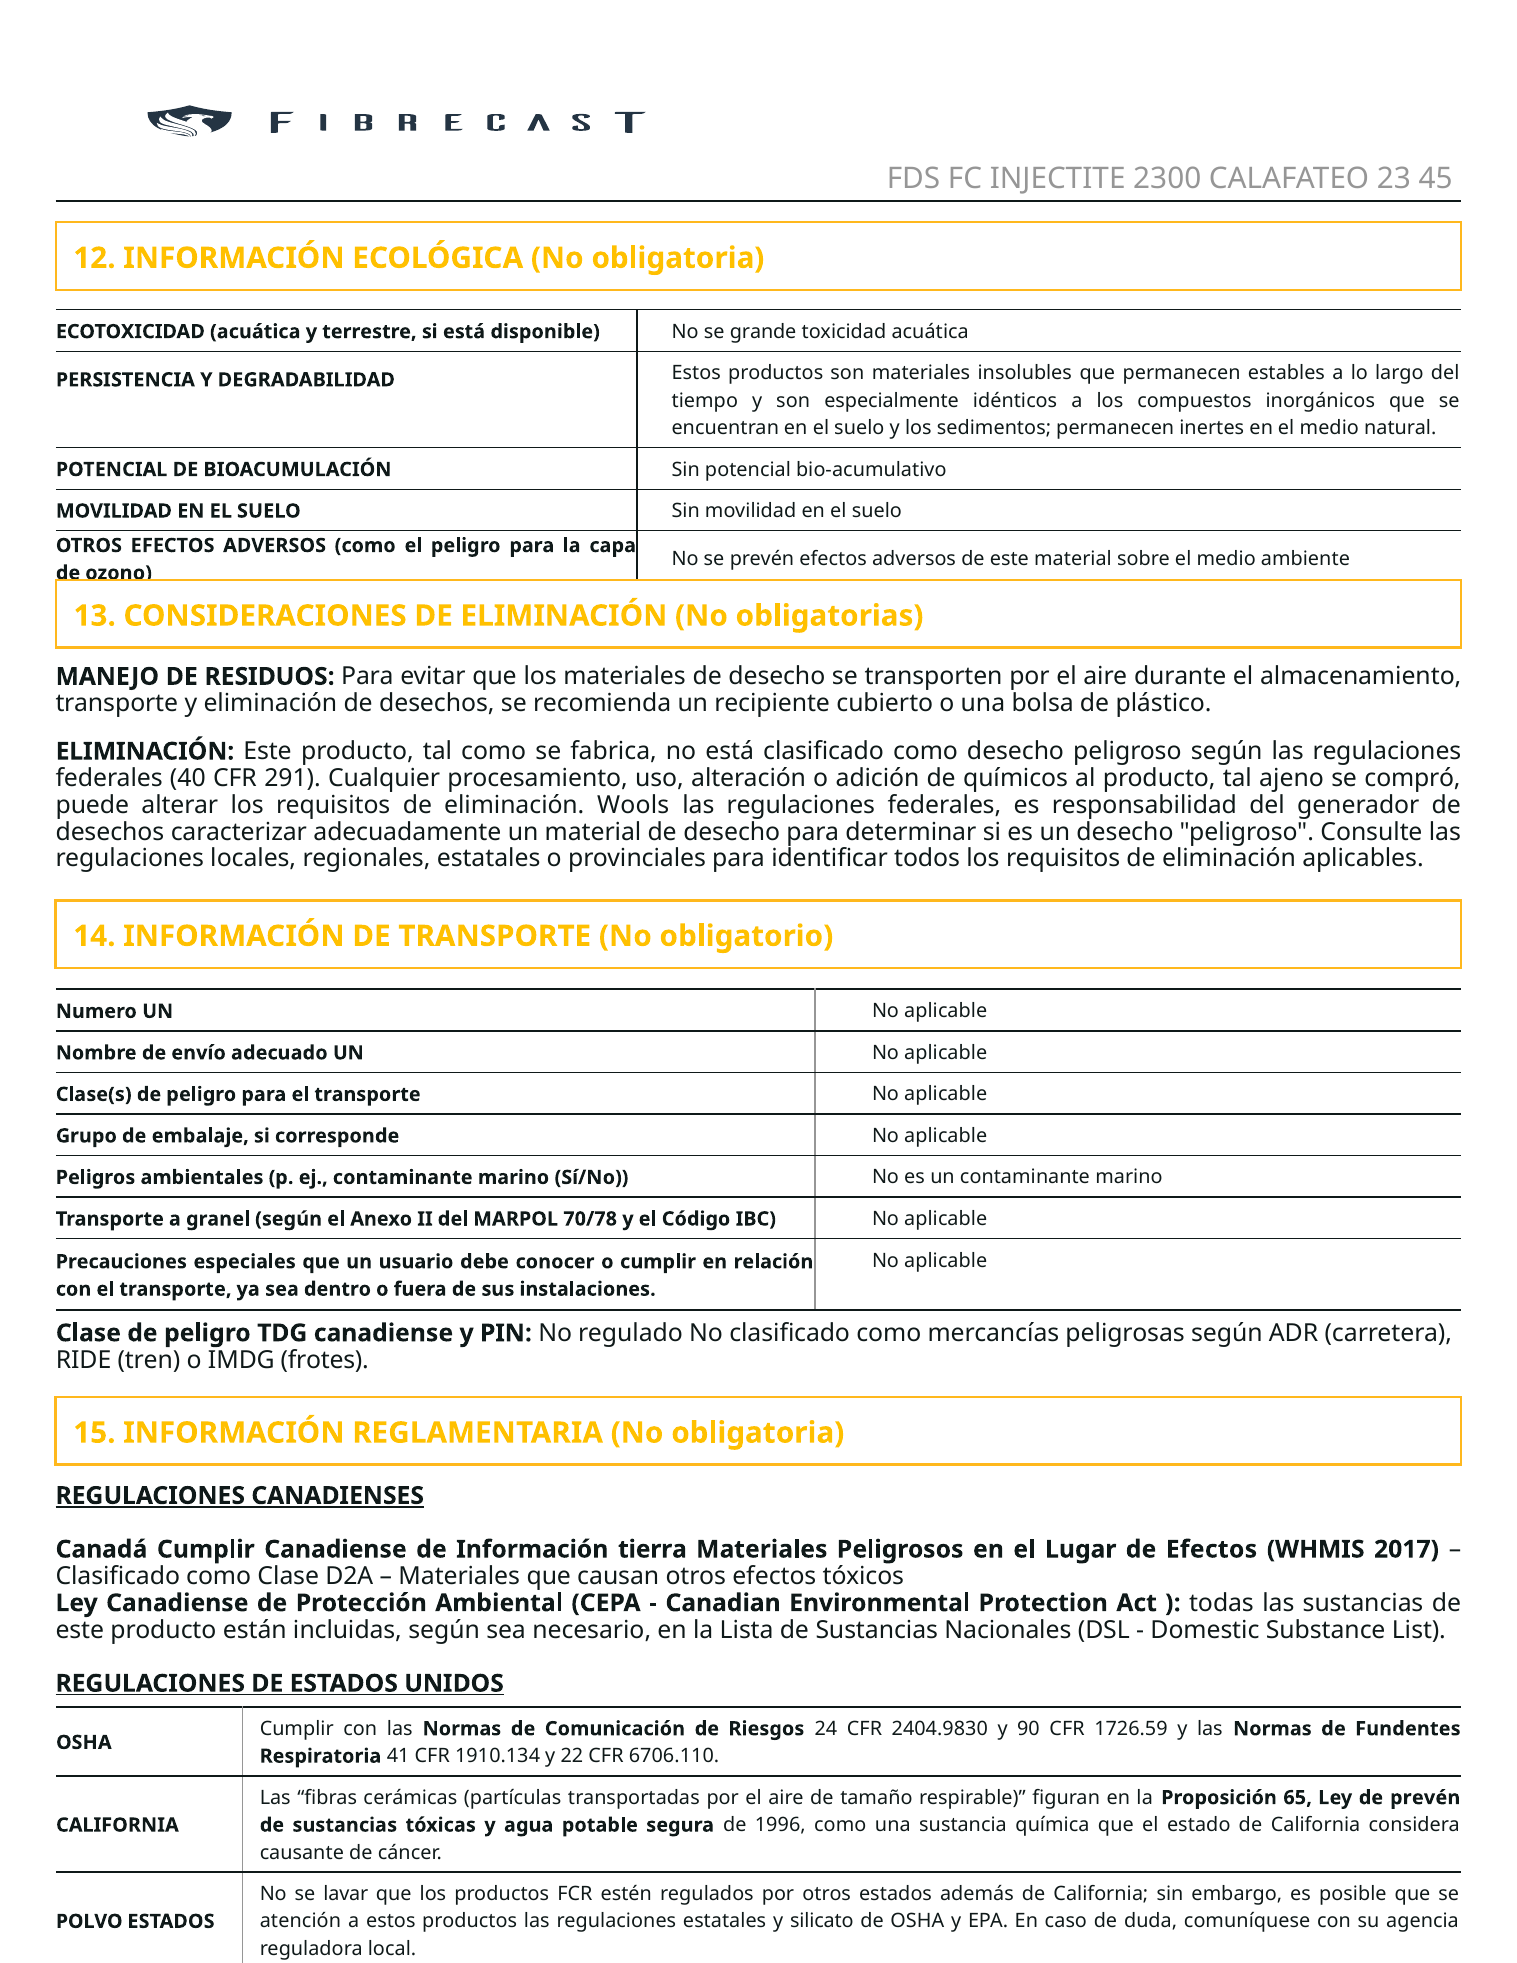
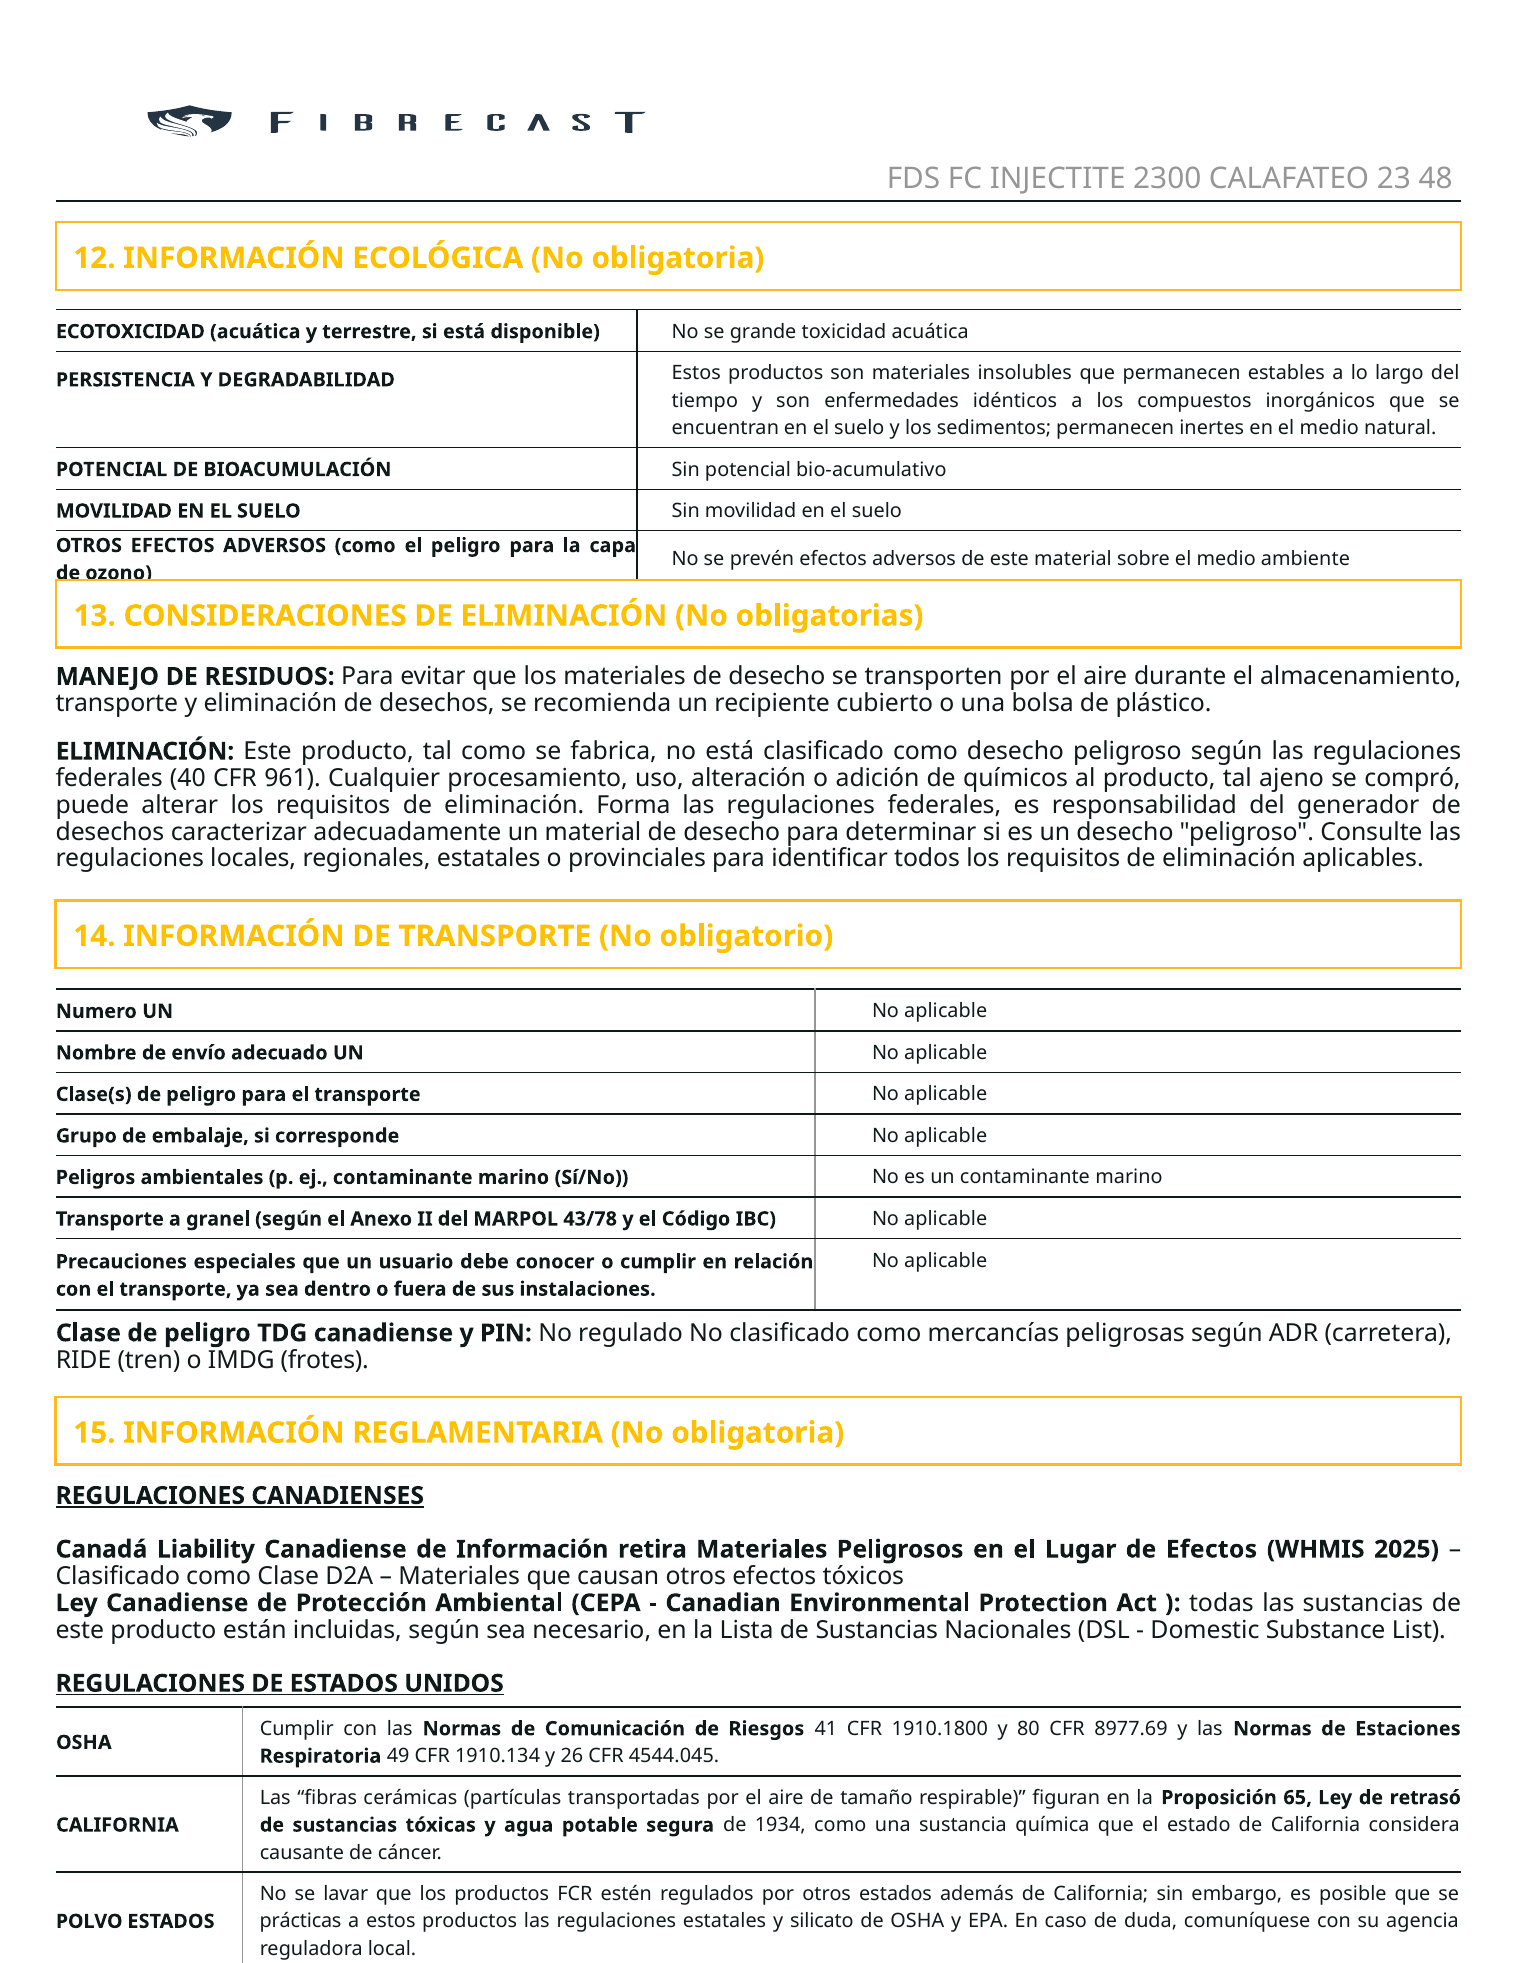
45: 45 -> 48
especialmente: especialmente -> enfermedades
291: 291 -> 961
Wools: Wools -> Forma
70/78: 70/78 -> 43/78
Canadá Cumplir: Cumplir -> Liability
tierra: tierra -> retira
2017: 2017 -> 2025
24: 24 -> 41
2404.9830: 2404.9830 -> 1910.1800
90: 90 -> 80
1726.59: 1726.59 -> 8977.69
Fundentes: Fundentes -> Estaciones
41: 41 -> 49
22: 22 -> 26
6706.110: 6706.110 -> 4544.045
de prevén: prevén -> retrasó
1996: 1996 -> 1934
atención: atención -> prácticas
